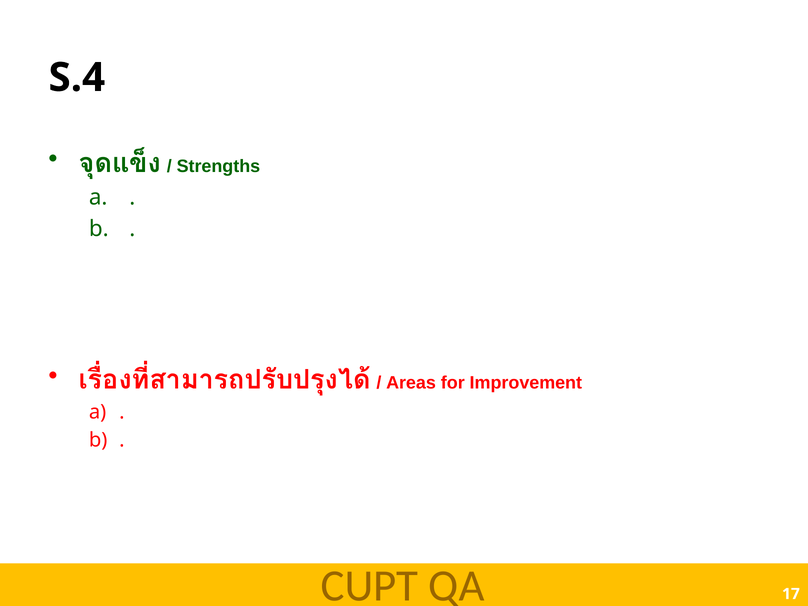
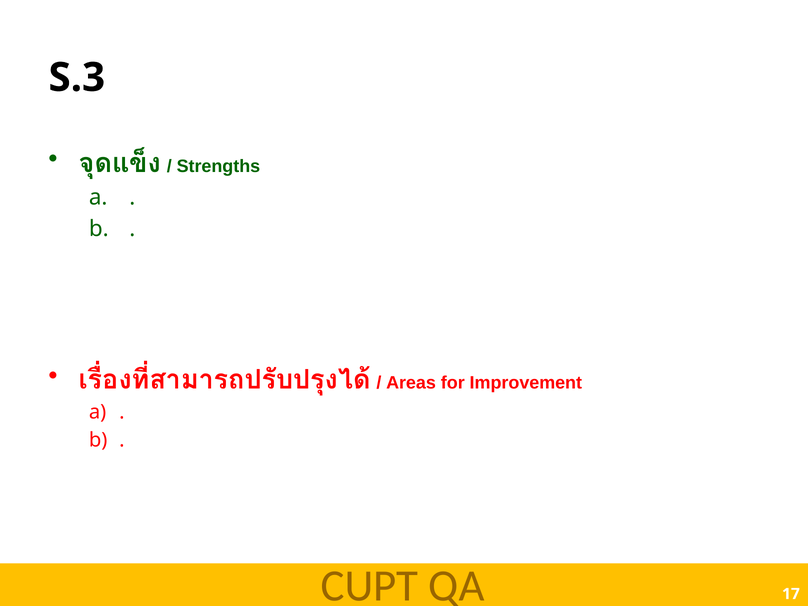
S.4: S.4 -> S.3
